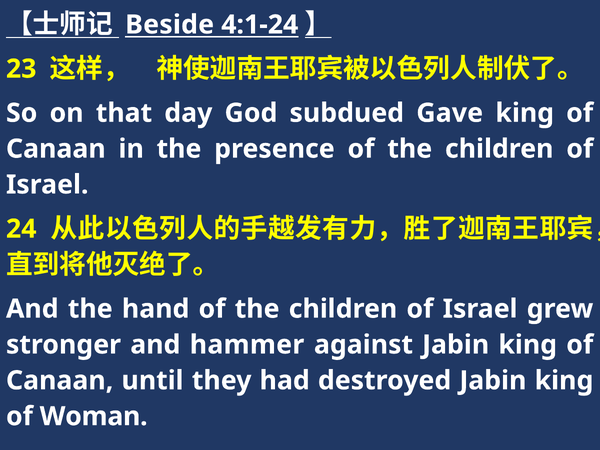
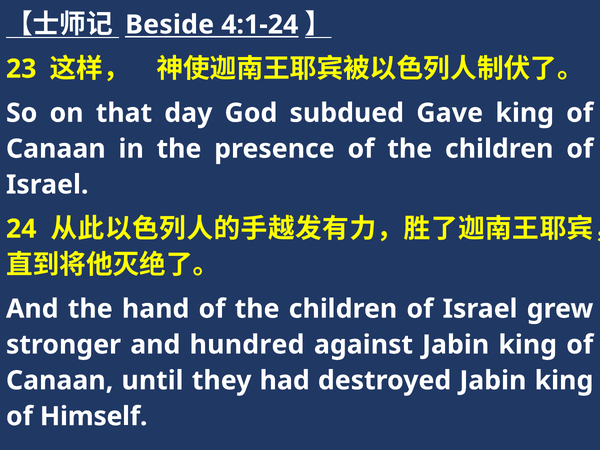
hammer: hammer -> hundred
Woman: Woman -> Himself
